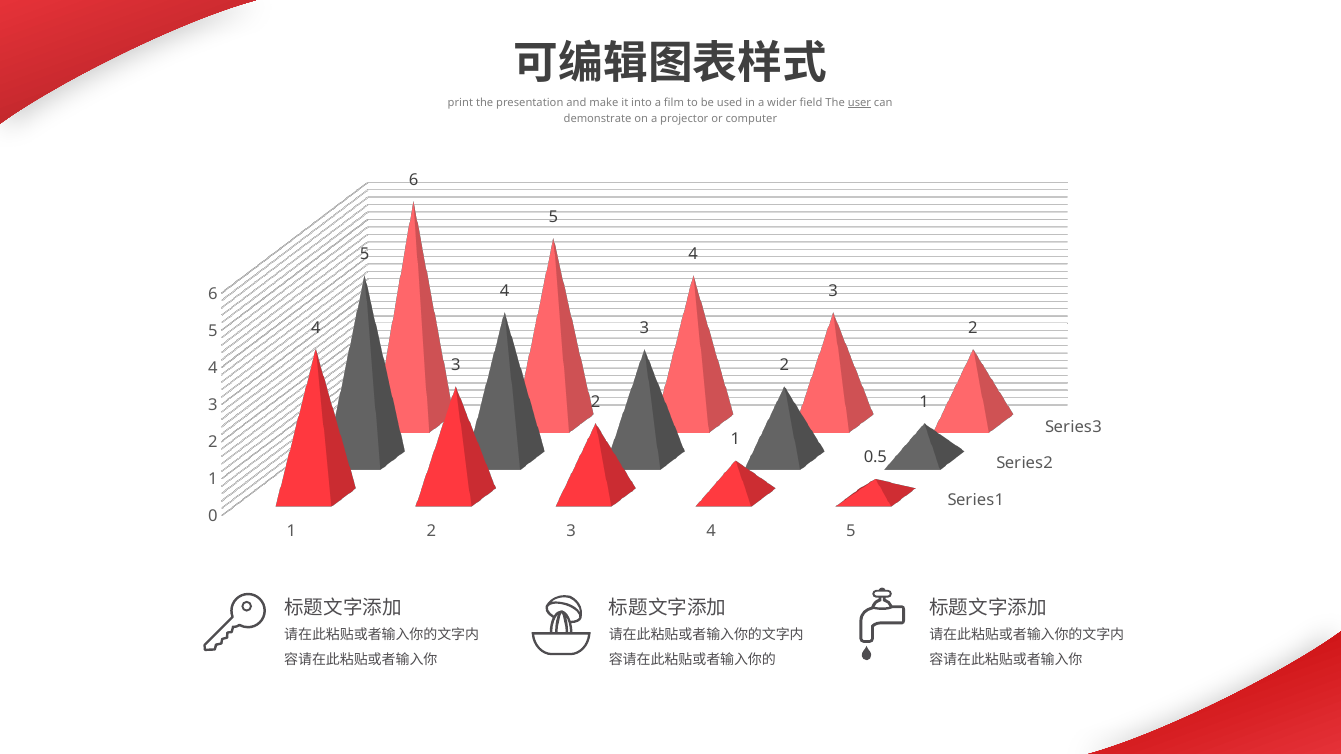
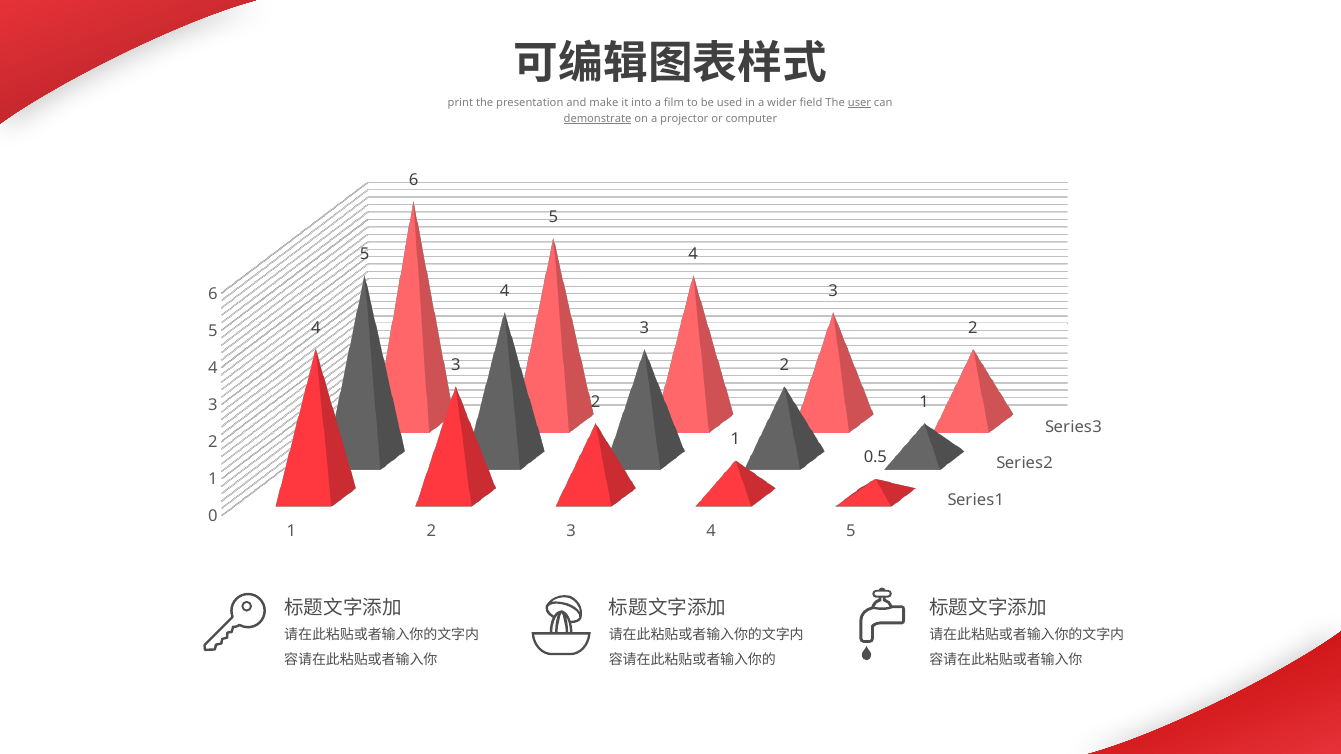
demonstrate underline: none -> present
